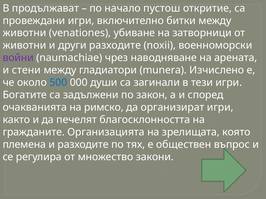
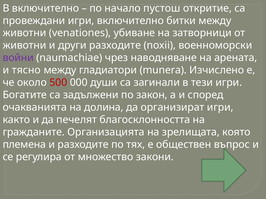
В продължават: продължават -> включително
стени: стени -> тясно
500 colour: blue -> red
римско: римско -> долина
